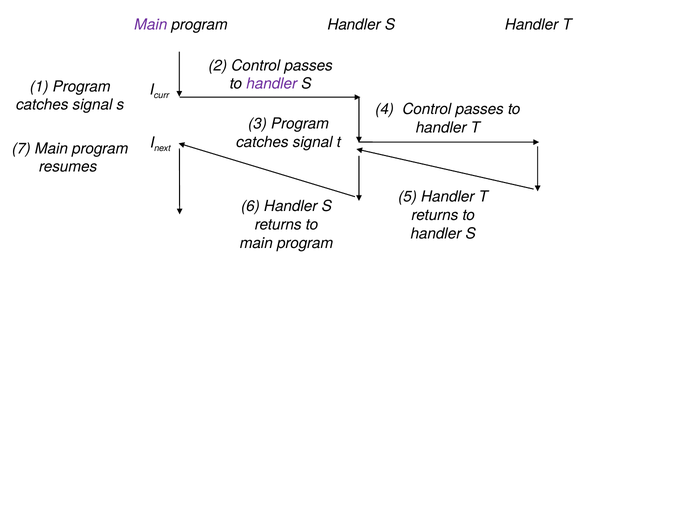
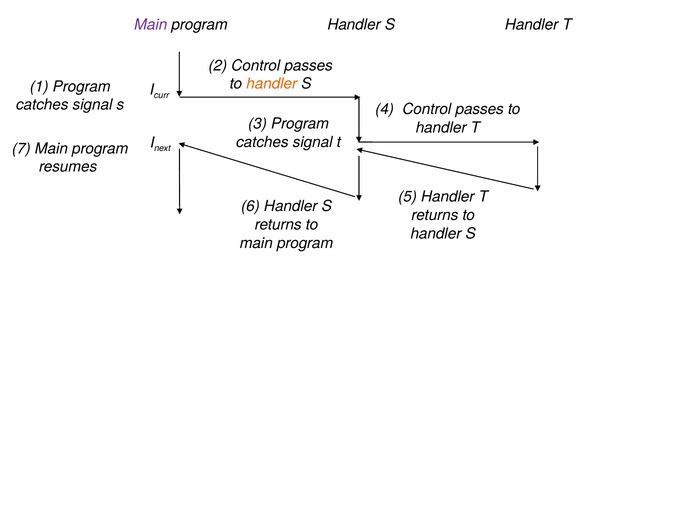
handler at (272, 84) colour: purple -> orange
